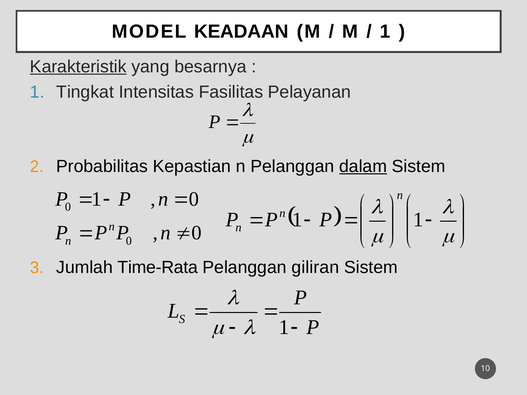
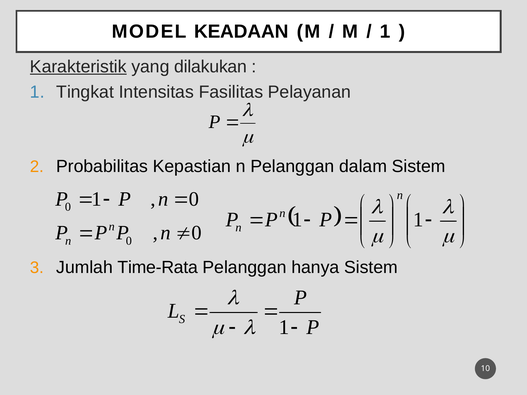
besarnya: besarnya -> dilakukan
dalam underline: present -> none
giliran: giliran -> hanya
